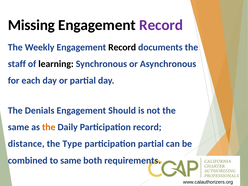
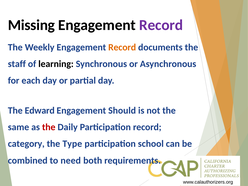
Record at (122, 47) colour: black -> orange
Denials: Denials -> Edward
the at (49, 127) colour: orange -> red
distance: distance -> category
participation partial: partial -> school
to same: same -> need
